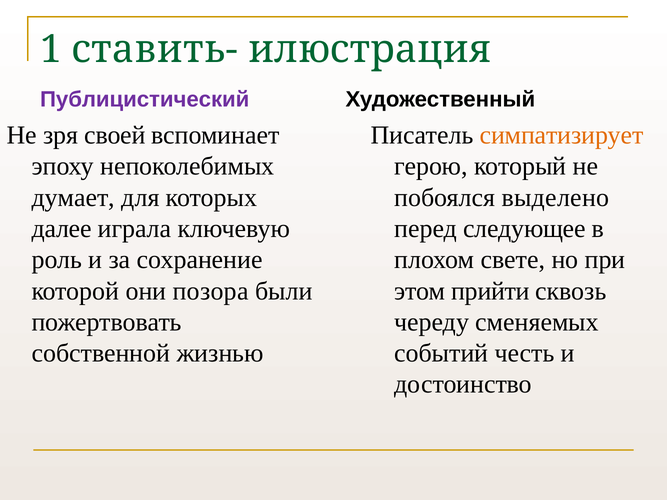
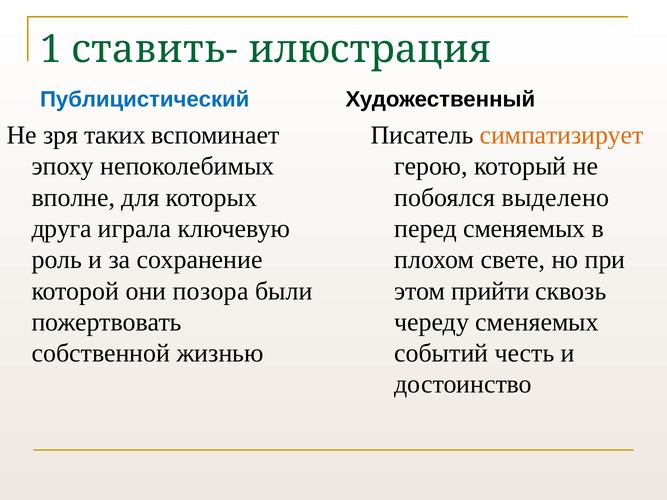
Публицистический colour: purple -> blue
своей: своей -> таких
думает: думает -> вполне
далее: далее -> друга
перед следующее: следующее -> сменяемых
